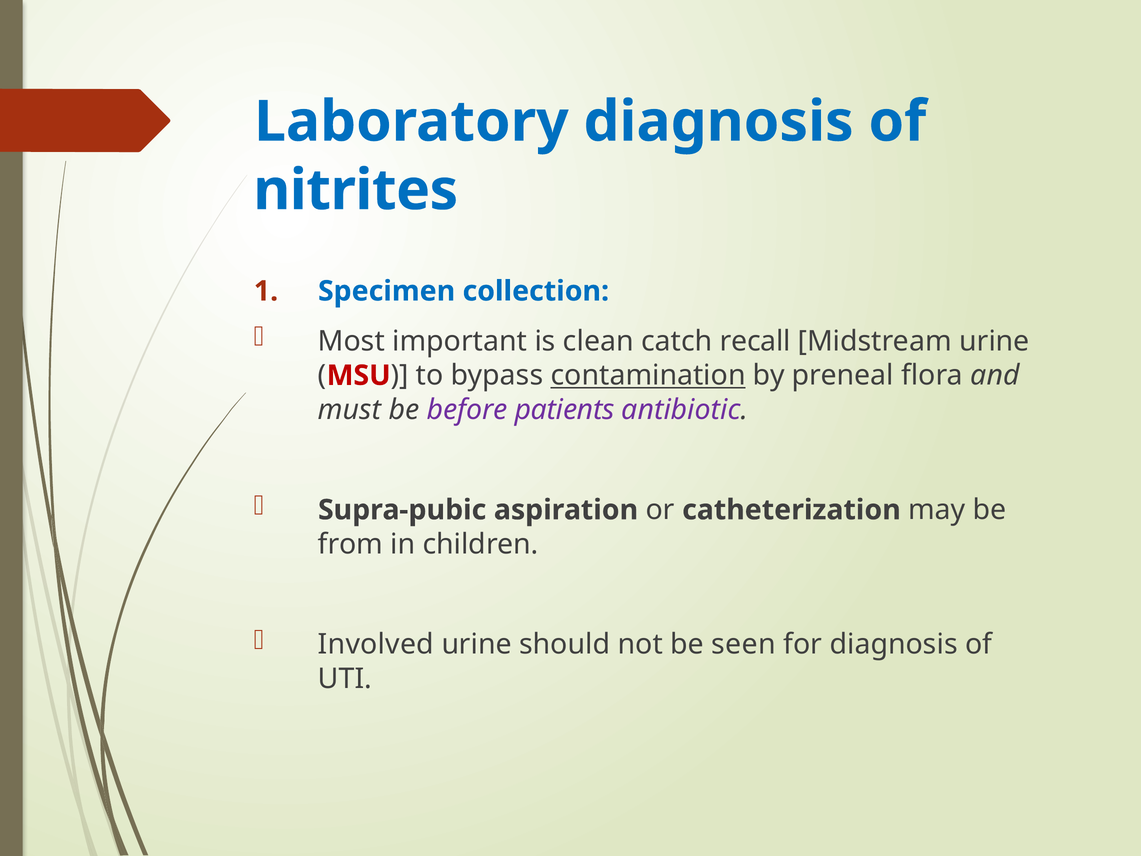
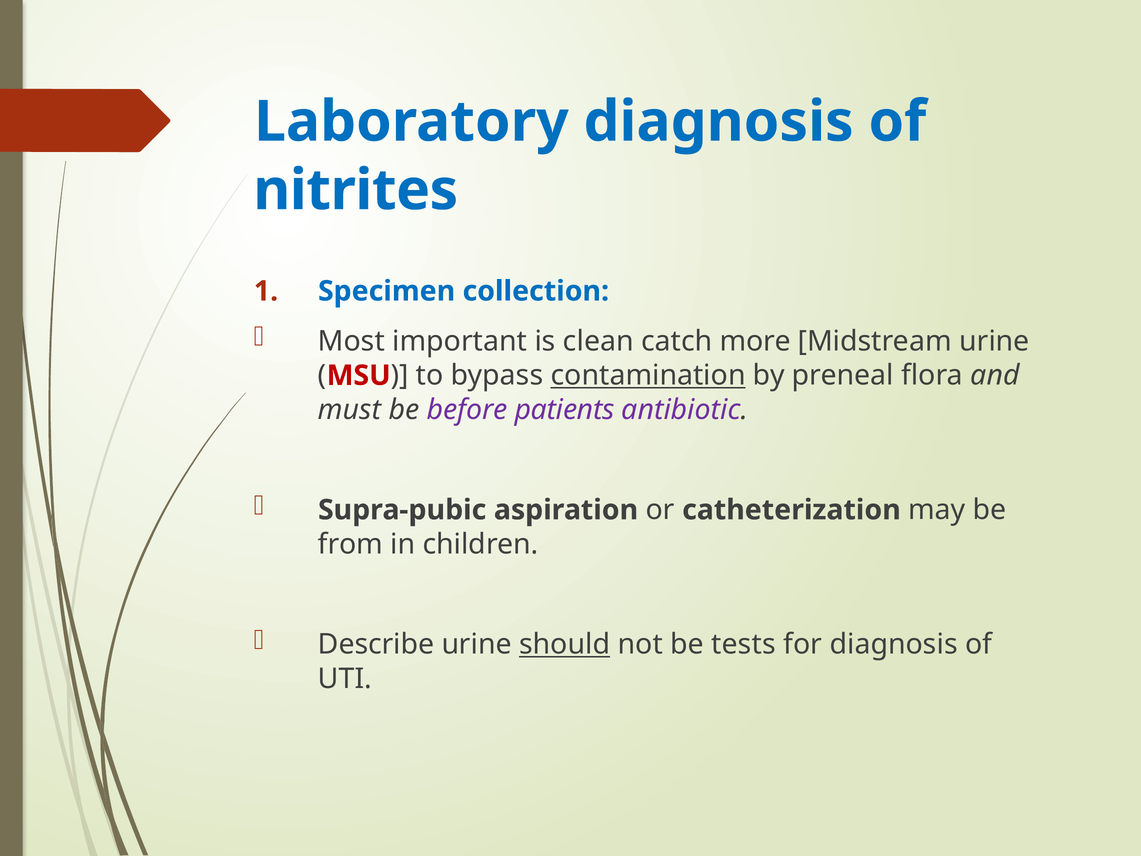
recall: recall -> more
Involved: Involved -> Describe
should underline: none -> present
seen: seen -> tests
